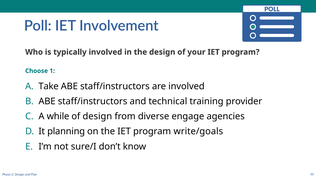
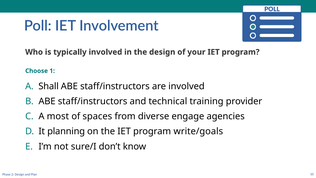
Take: Take -> Shall
while: while -> most
of design: design -> spaces
